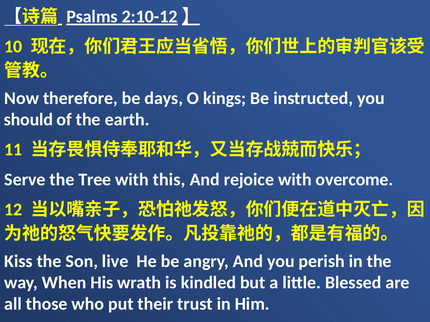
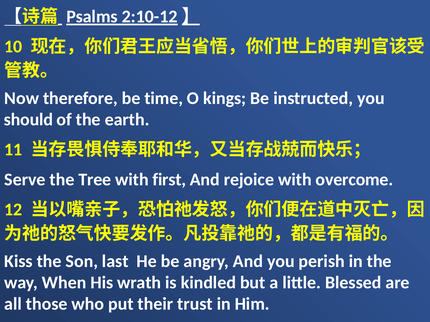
days: days -> time
this: this -> first
live: live -> last
